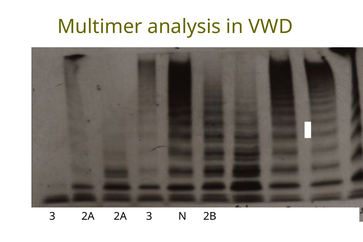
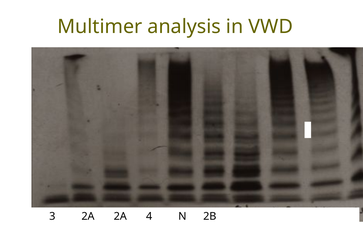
2A 3: 3 -> 4
